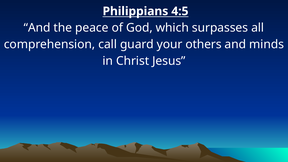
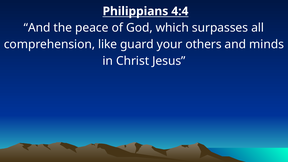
4:5: 4:5 -> 4:4
call: call -> like
